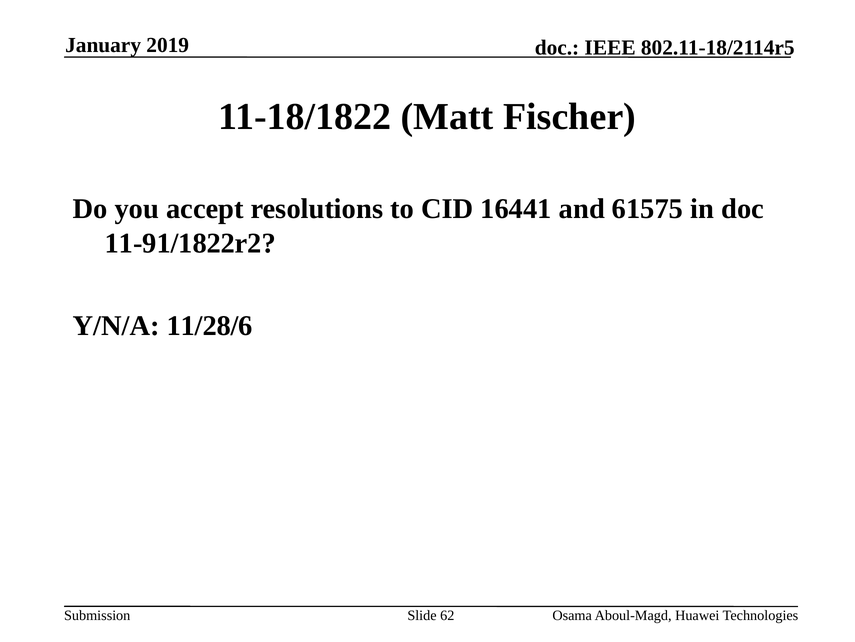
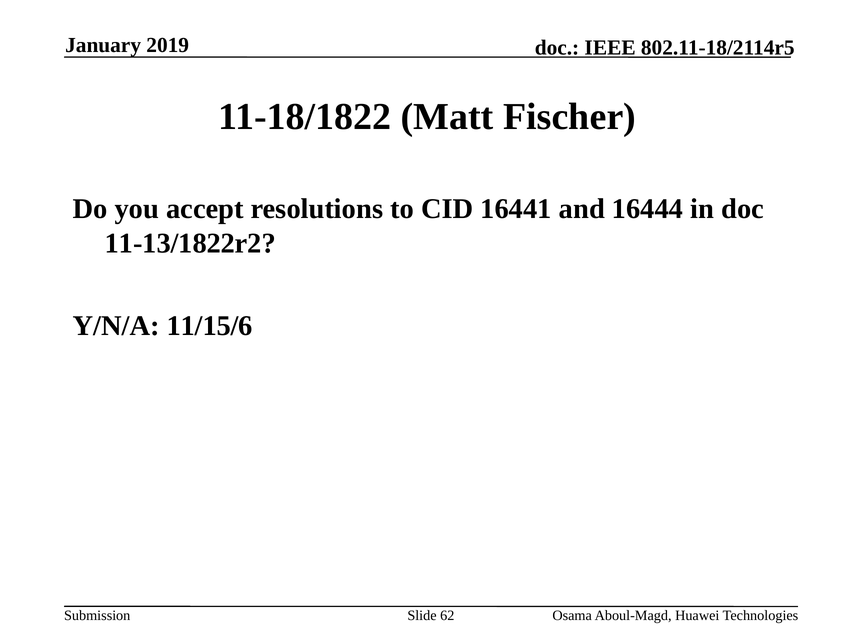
61575: 61575 -> 16444
11-91/1822r2: 11-91/1822r2 -> 11-13/1822r2
11/28/6: 11/28/6 -> 11/15/6
